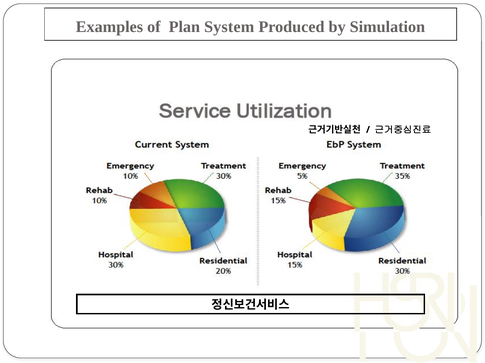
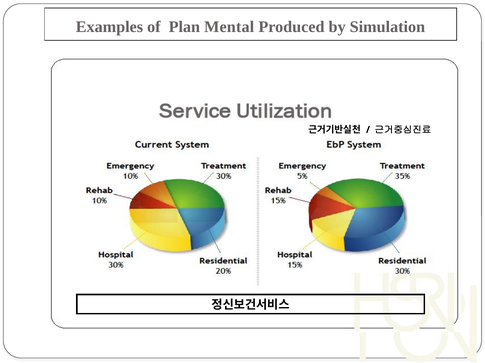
System: System -> Mental
